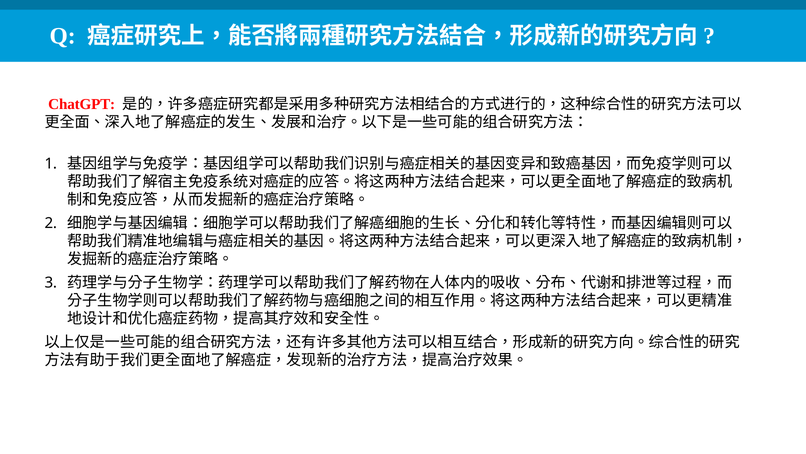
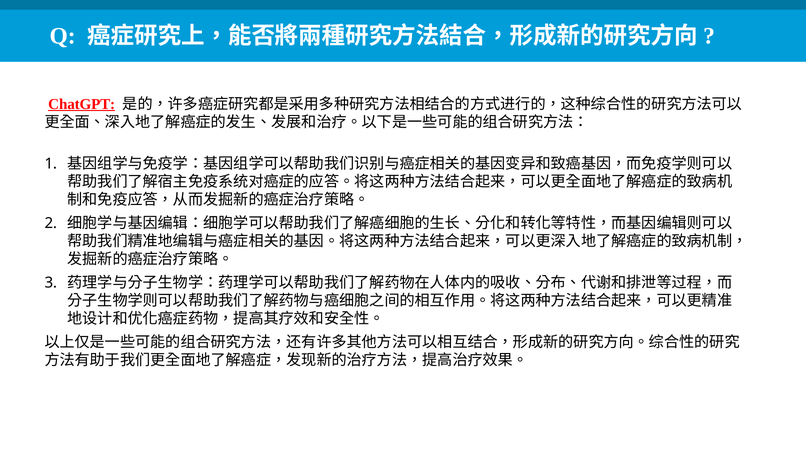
ChatGPT underline: none -> present
